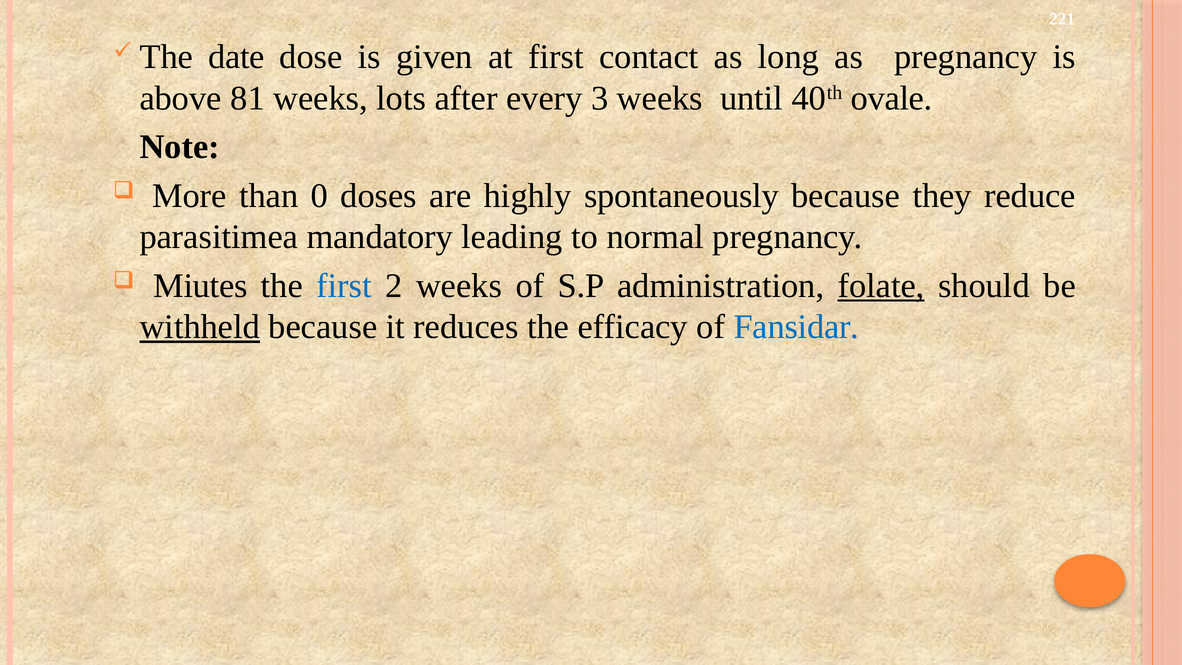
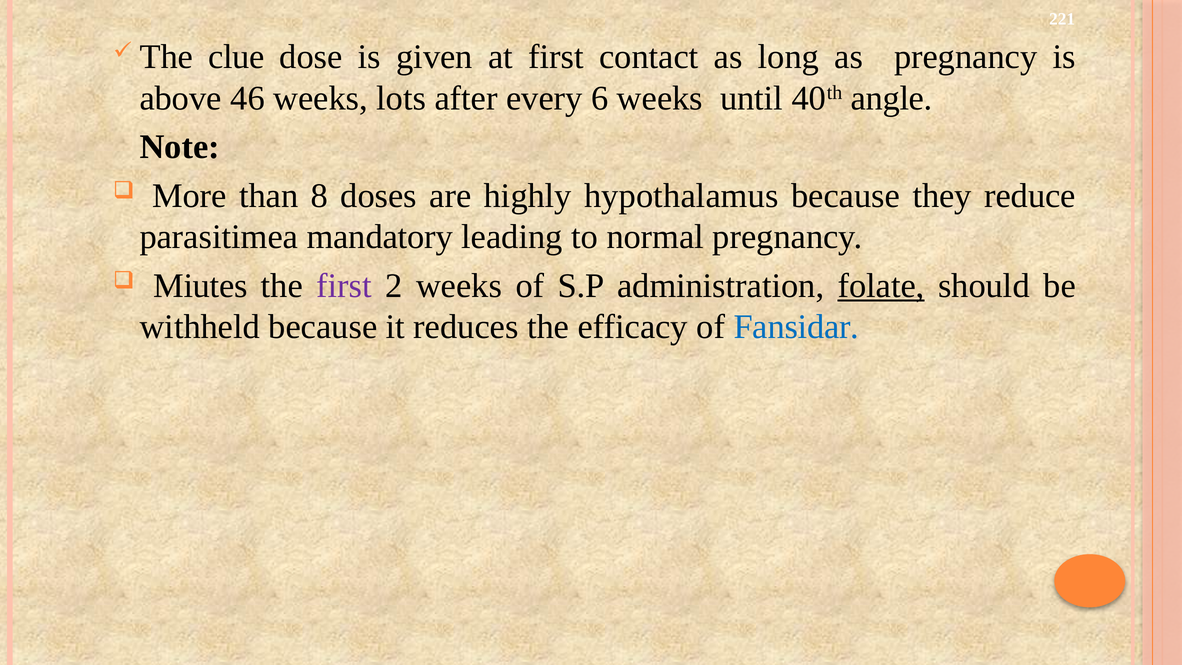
date: date -> clue
81: 81 -> 46
3: 3 -> 6
ovale: ovale -> angle
0: 0 -> 8
spontaneously: spontaneously -> hypothalamus
first at (344, 286) colour: blue -> purple
withheld underline: present -> none
